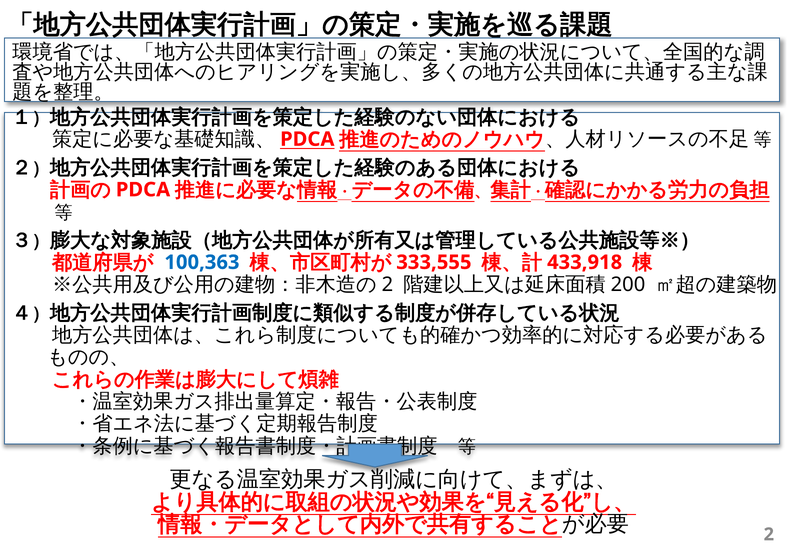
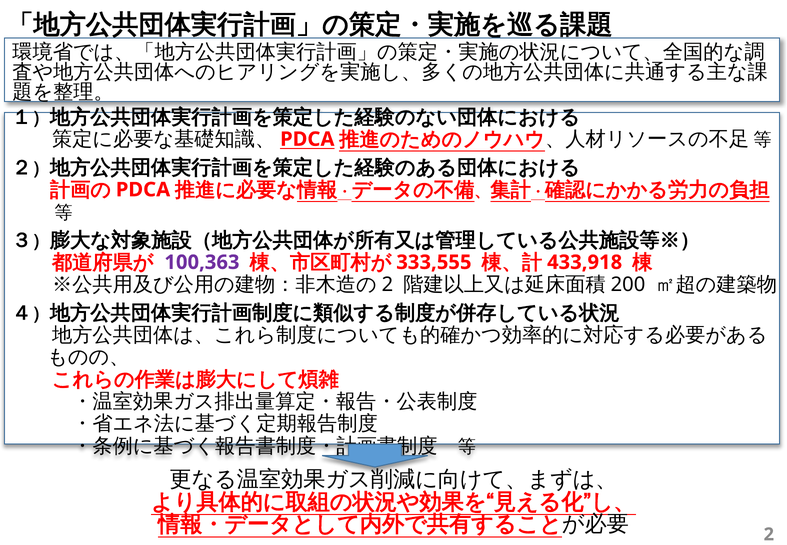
100,363 colour: blue -> purple
